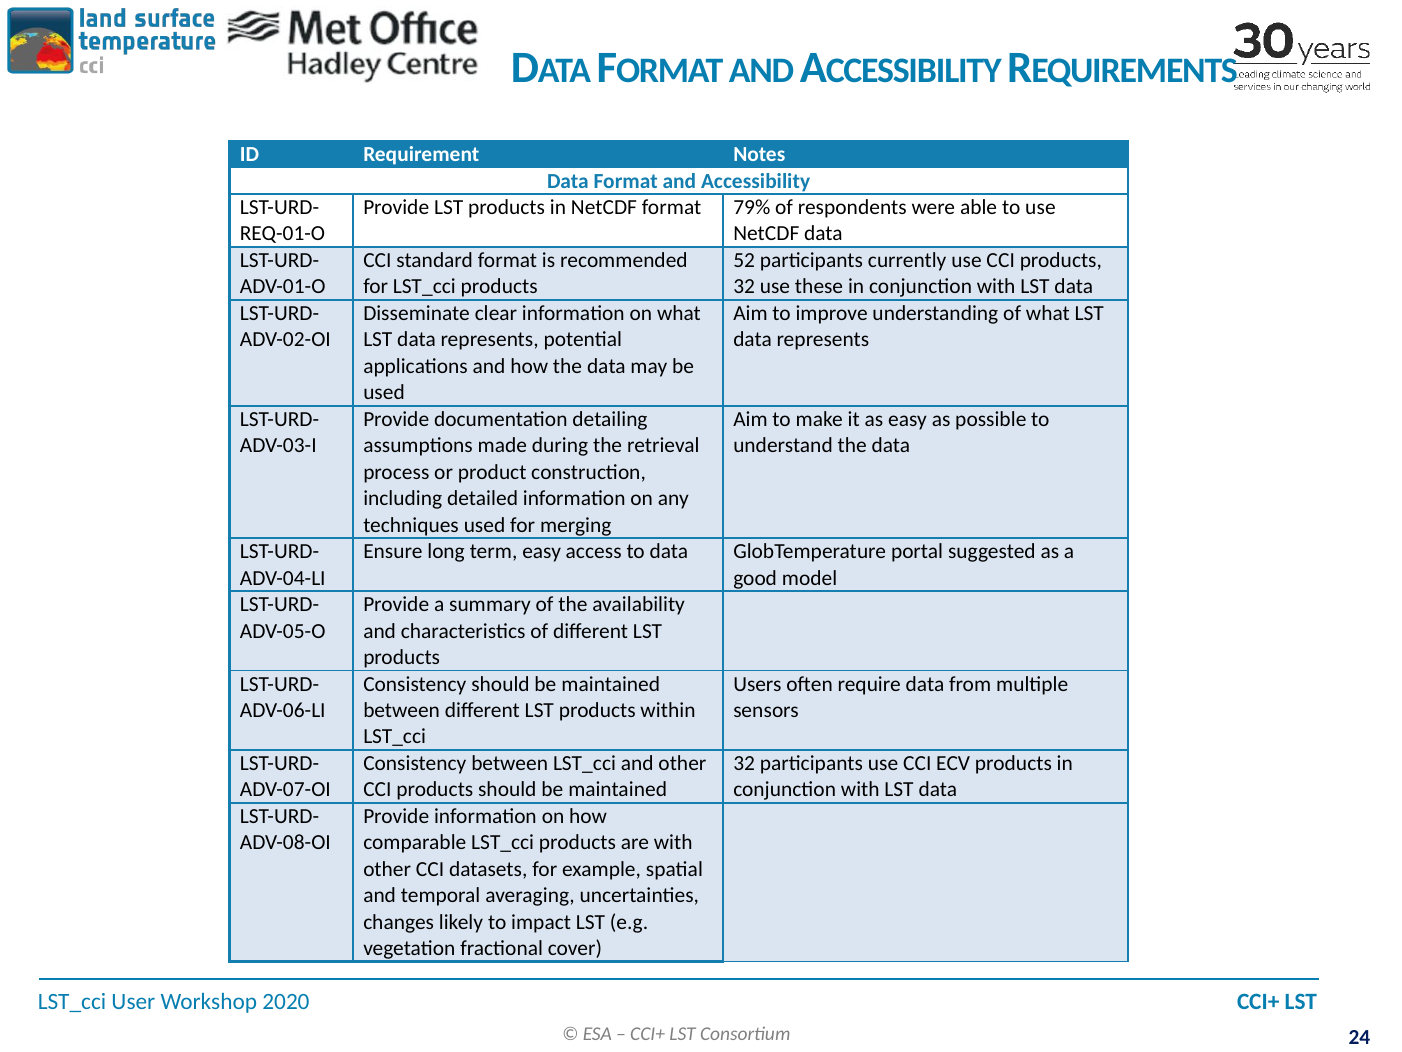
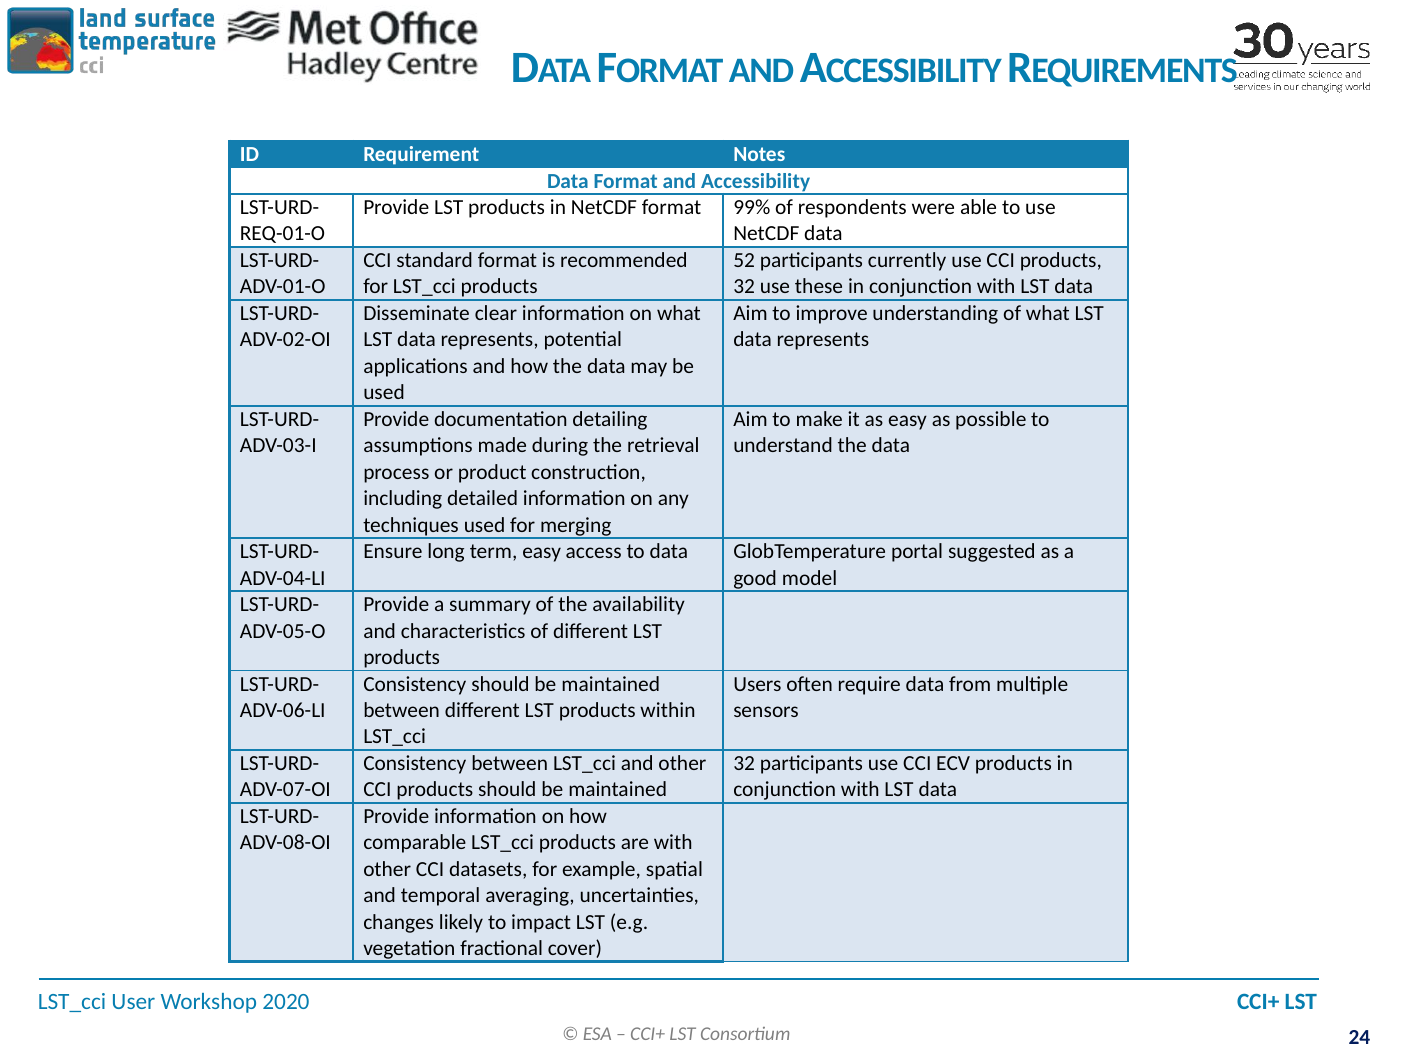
79%: 79% -> 99%
